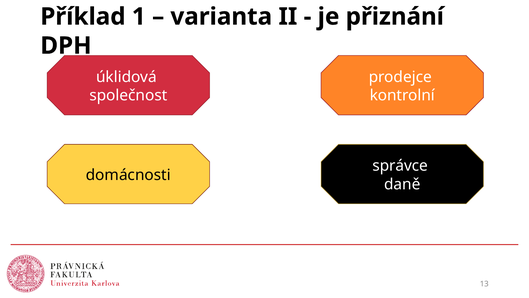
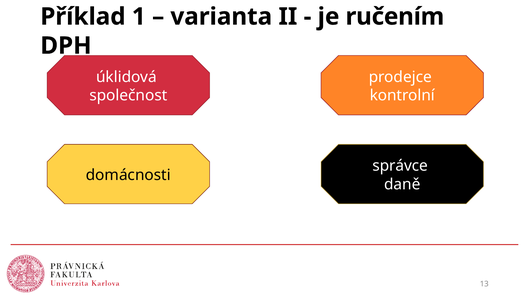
přiznání: přiznání -> ručením
